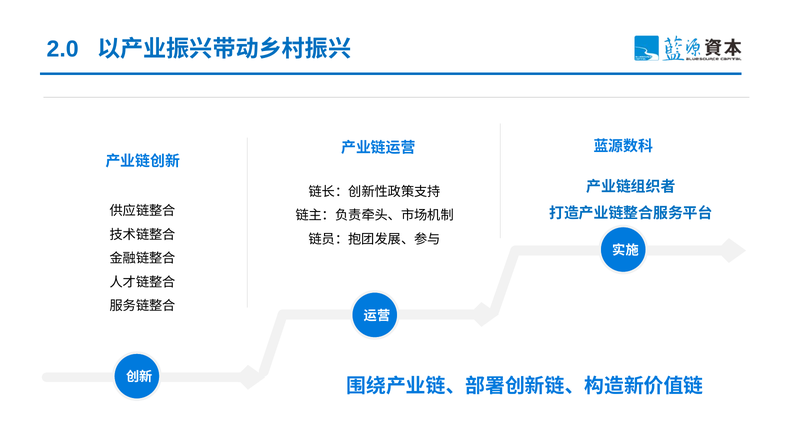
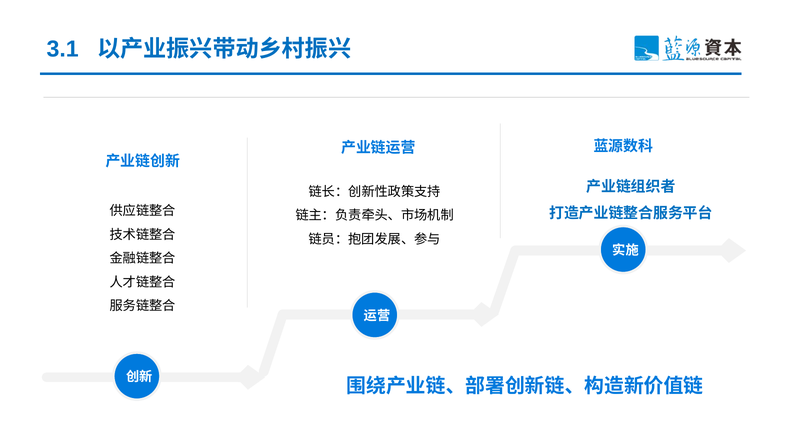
2.0: 2.0 -> 3.1
